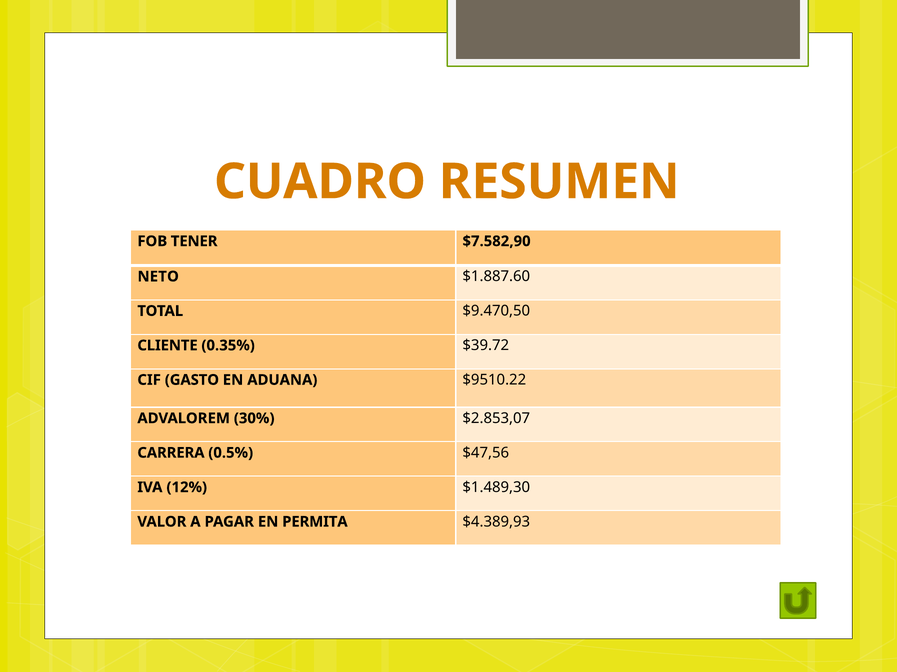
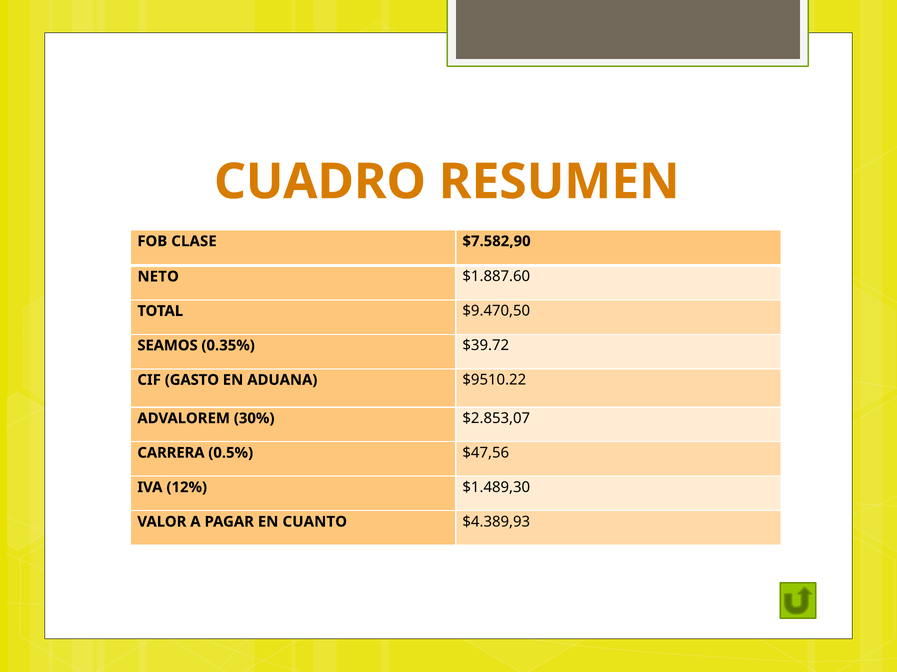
TENER: TENER -> CLASE
CLIENTE: CLIENTE -> SEAMOS
PERMITA: PERMITA -> CUANTO
